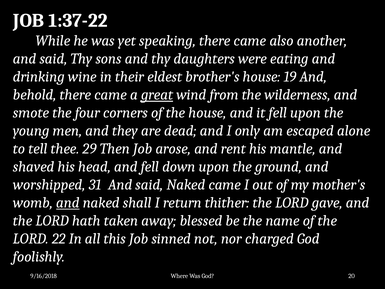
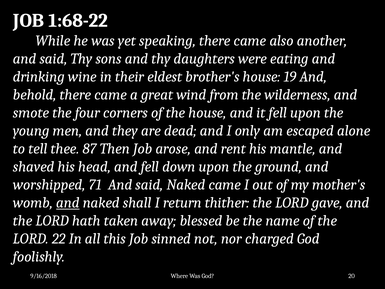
1:37-22: 1:37-22 -> 1:68-22
great underline: present -> none
29: 29 -> 87
31: 31 -> 71
